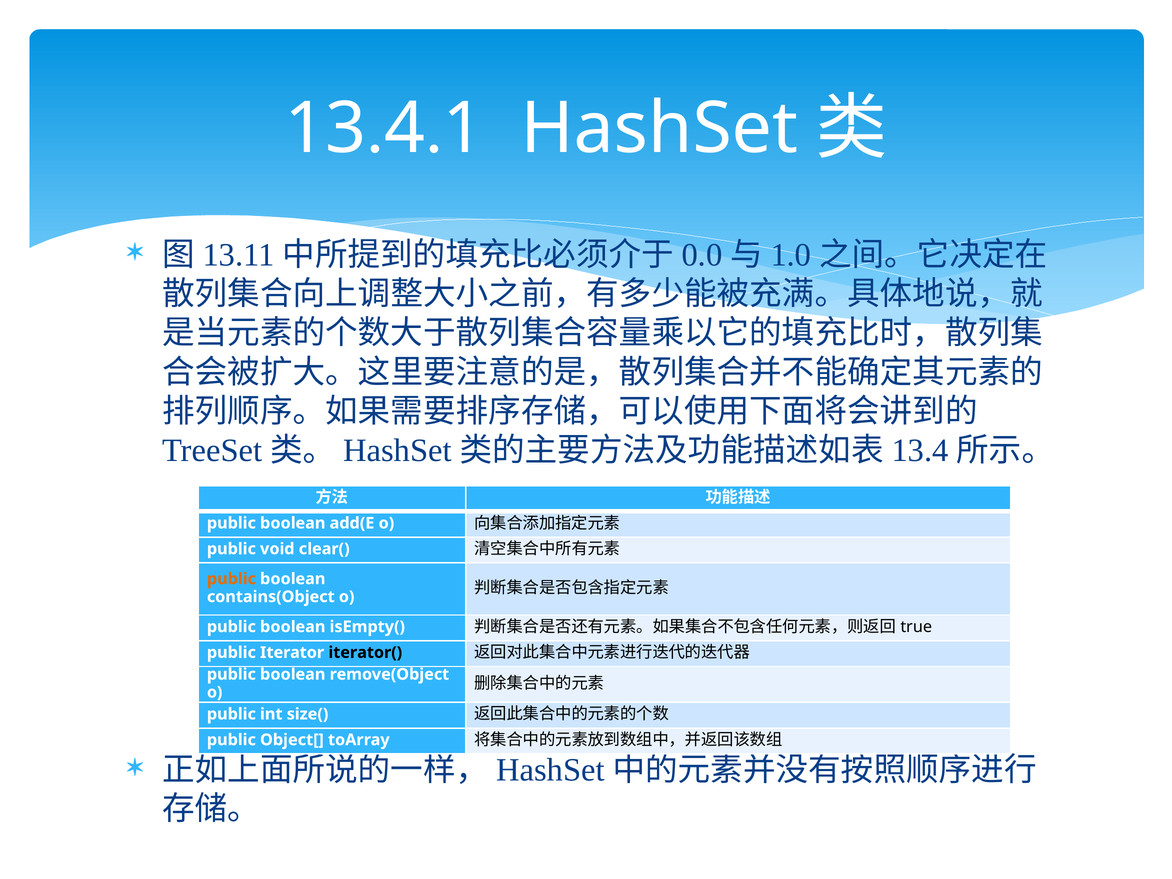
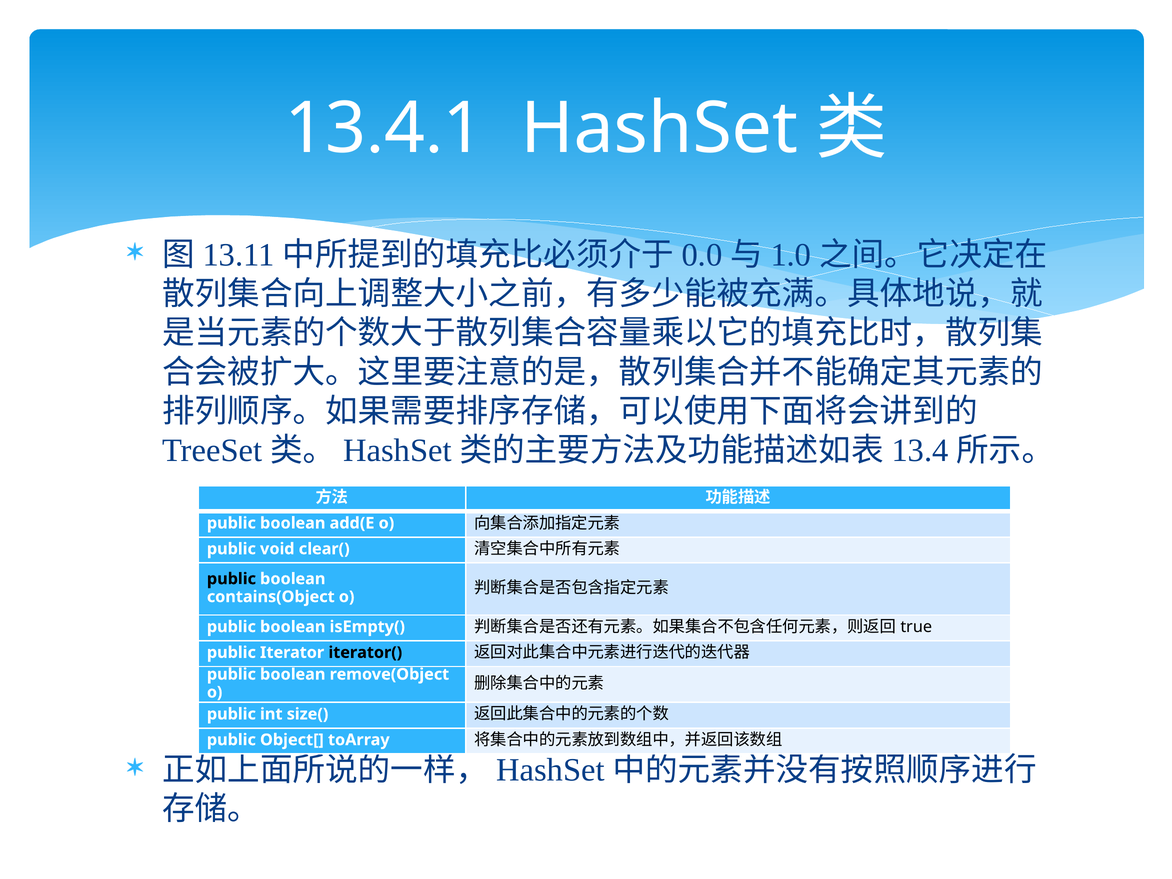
public at (231, 579) colour: orange -> black
